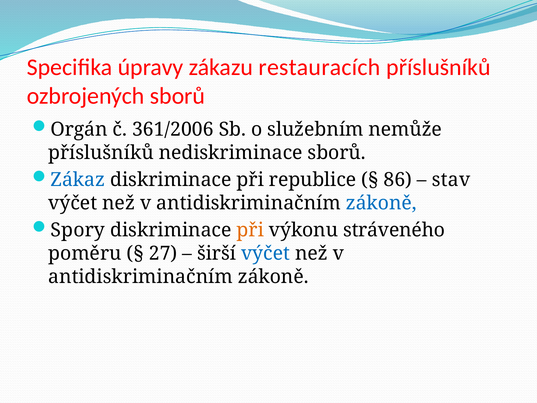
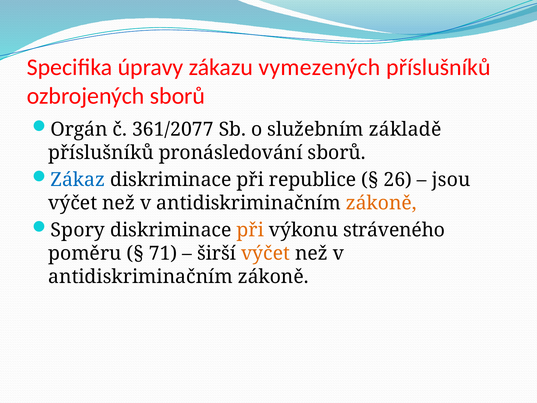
restauracích: restauracích -> vymezených
361/2006: 361/2006 -> 361/2077
nemůže: nemůže -> základě
nediskriminace: nediskriminace -> pronásledování
86: 86 -> 26
stav: stav -> jsou
zákoně at (381, 203) colour: blue -> orange
27: 27 -> 71
výčet at (265, 253) colour: blue -> orange
